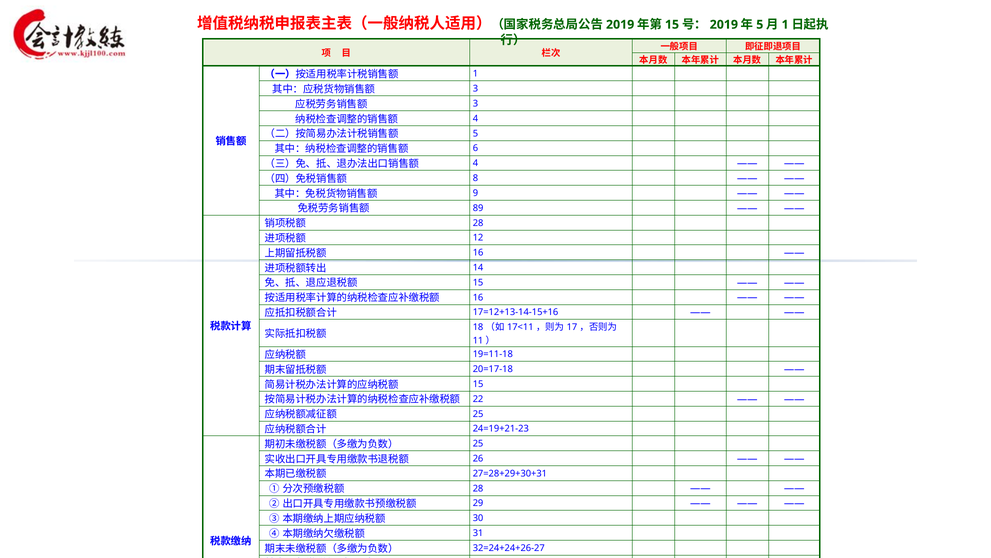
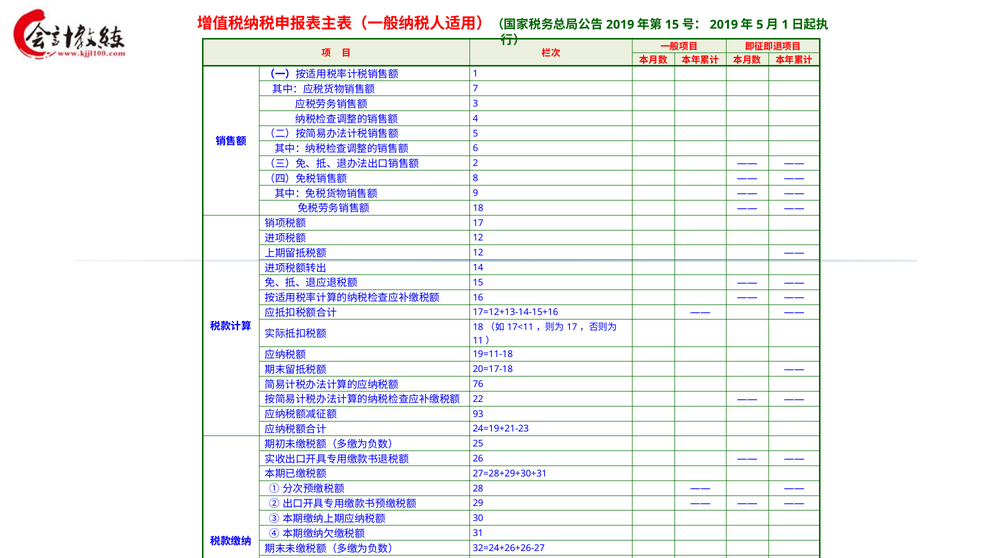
3 at (475, 89): 3 -> 7
4 at (475, 163): 4 -> 2
89 at (478, 208): 89 -> 18
28 at (478, 223): 28 -> 17
16 at (478, 252): 16 -> 12
15 at (478, 384): 15 -> 76
25 at (478, 414): 25 -> 93
32=24+24+26-27: 32=24+24+26-27 -> 32=24+26+26-27
